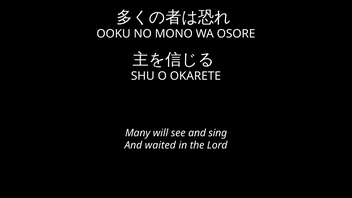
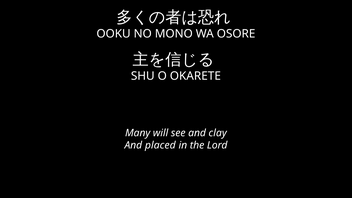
sing: sing -> clay
waited: waited -> placed
